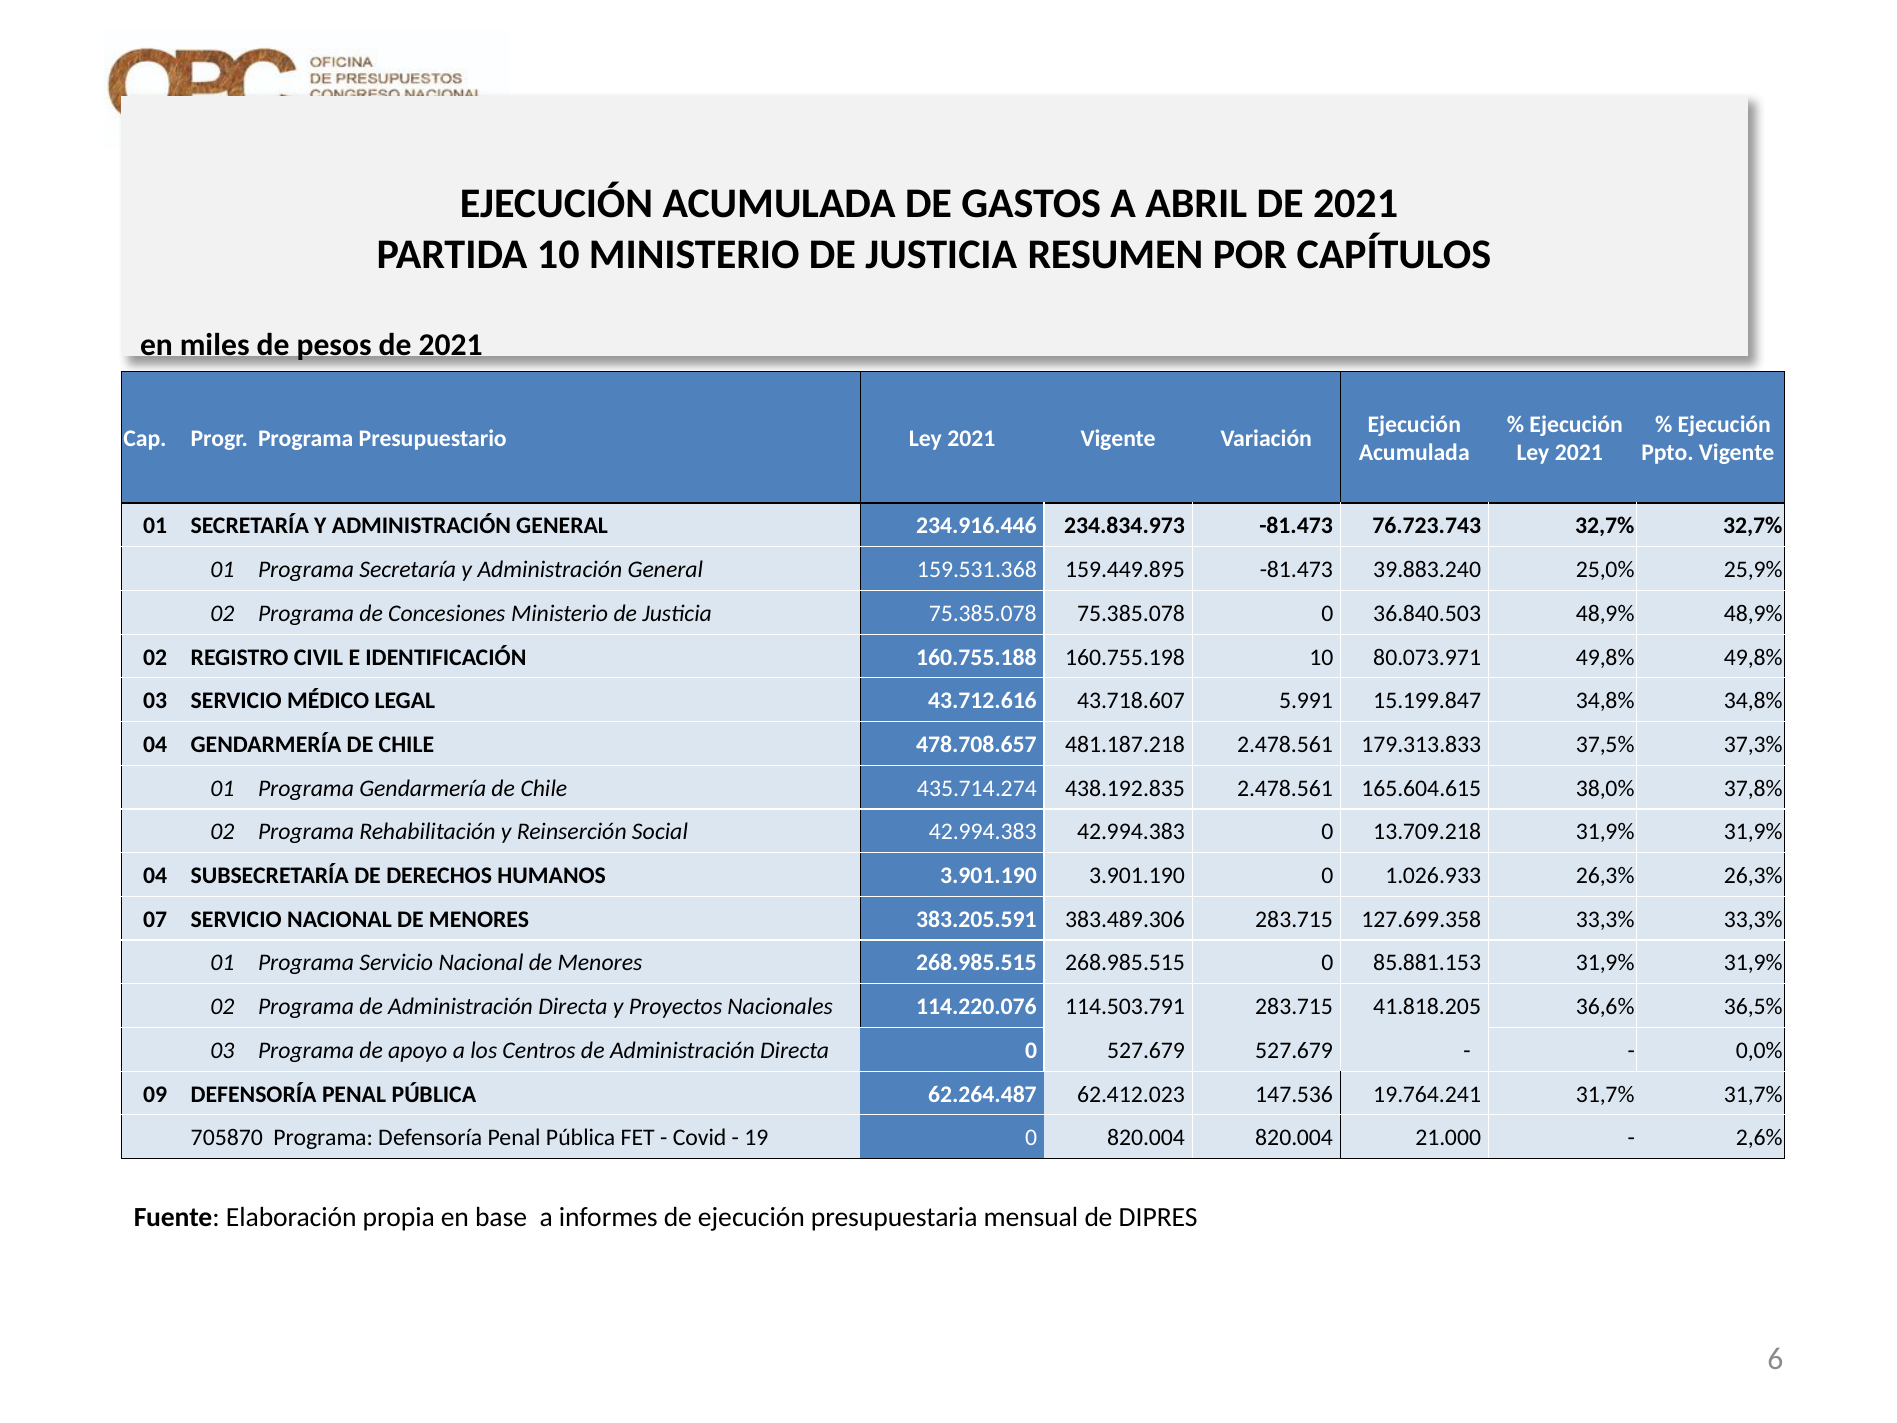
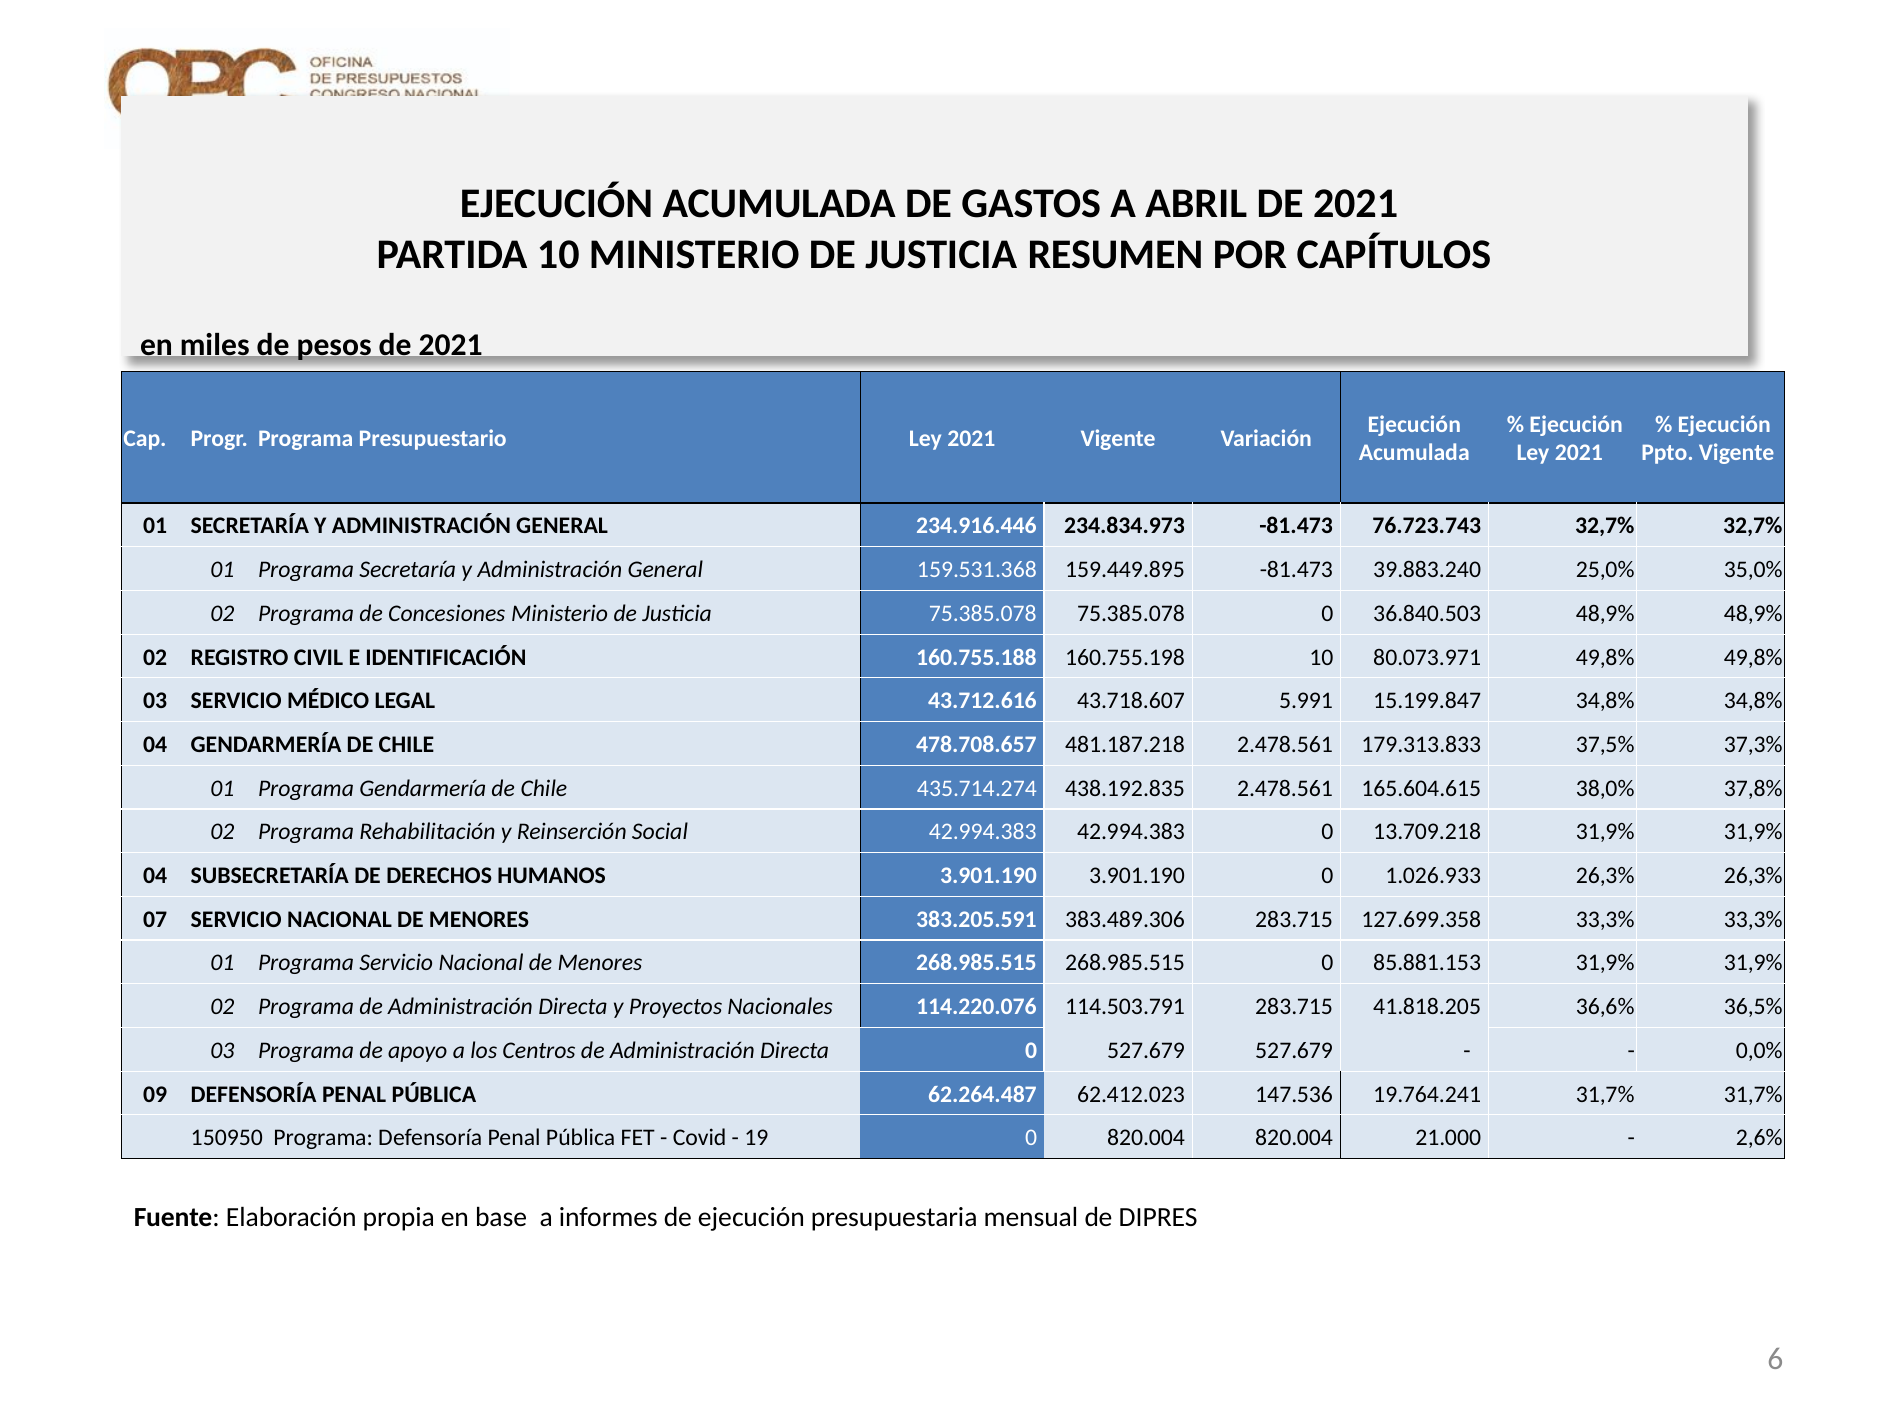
25,9%: 25,9% -> 35,0%
705870: 705870 -> 150950
